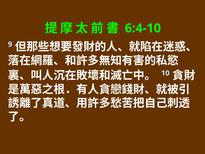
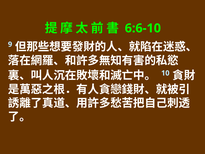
6:4-10: 6:4-10 -> 6:6-10
